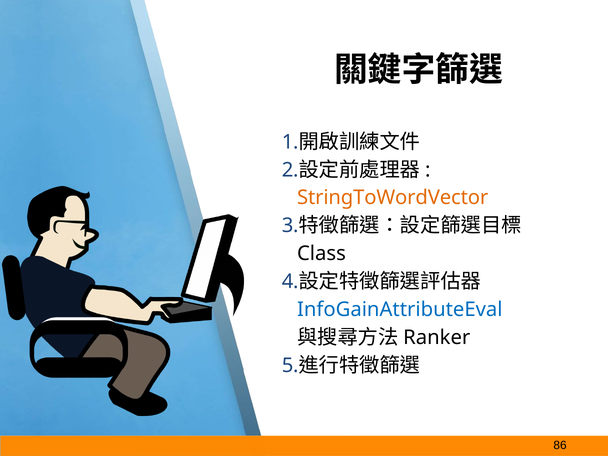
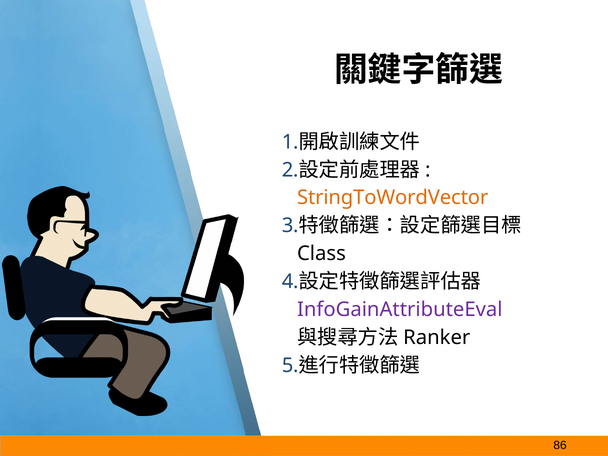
InfoGainAttributeEval colour: blue -> purple
